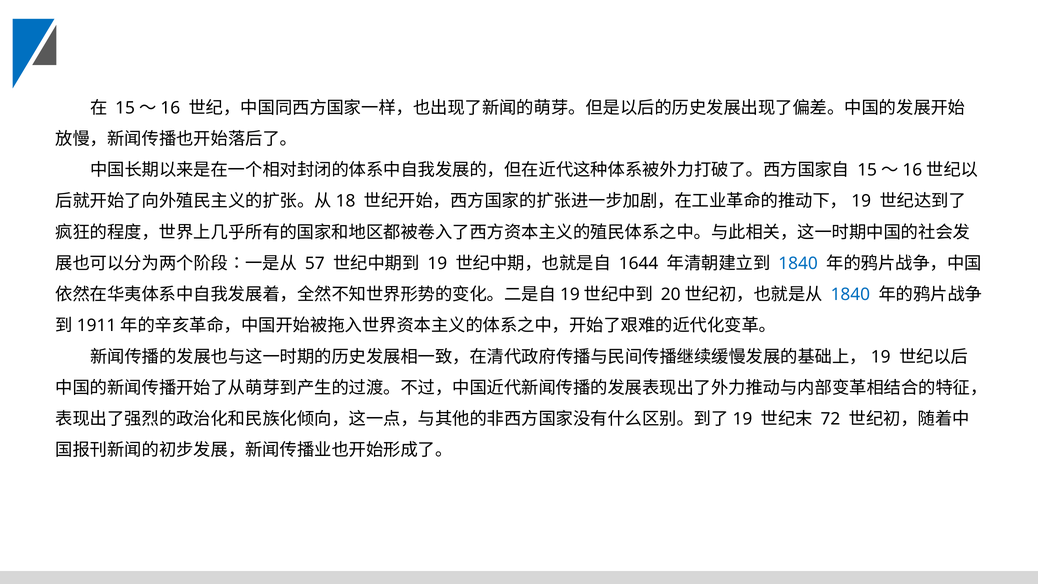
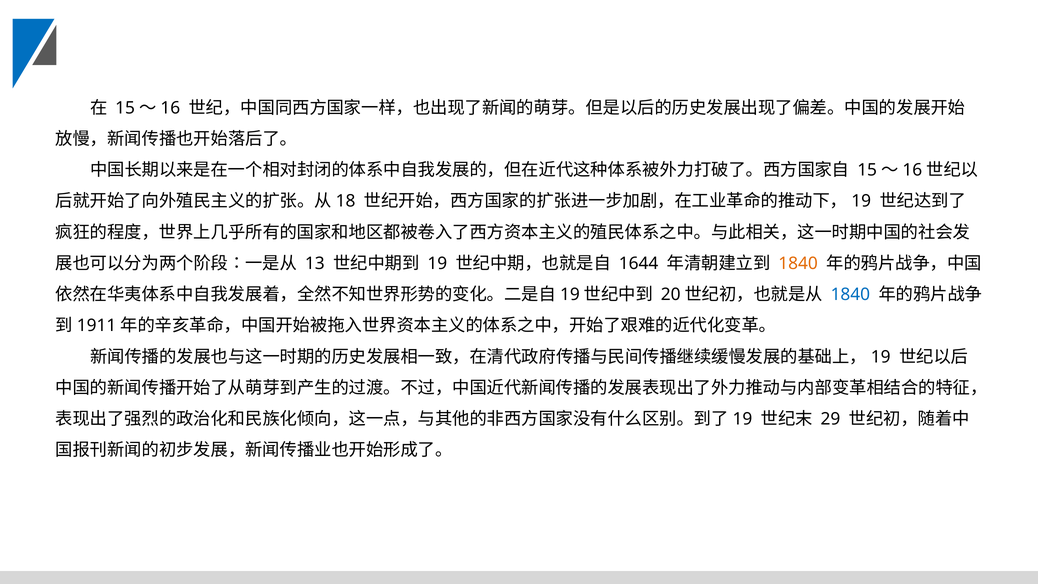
57: 57 -> 13
1840 at (798, 263) colour: blue -> orange
72: 72 -> 29
